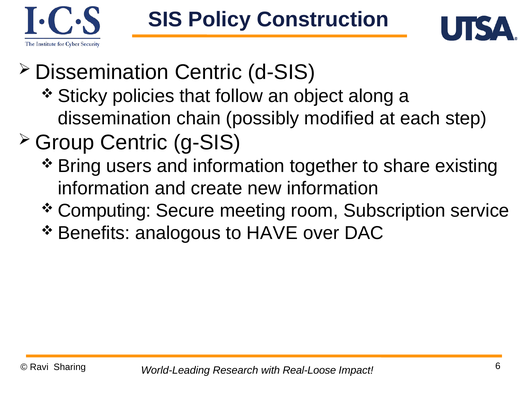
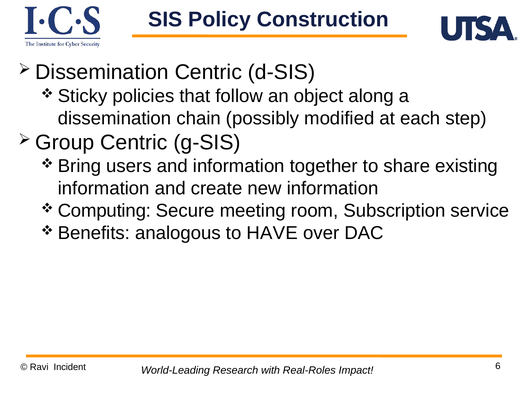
Sharing: Sharing -> Incident
Real-Loose: Real-Loose -> Real-Roles
